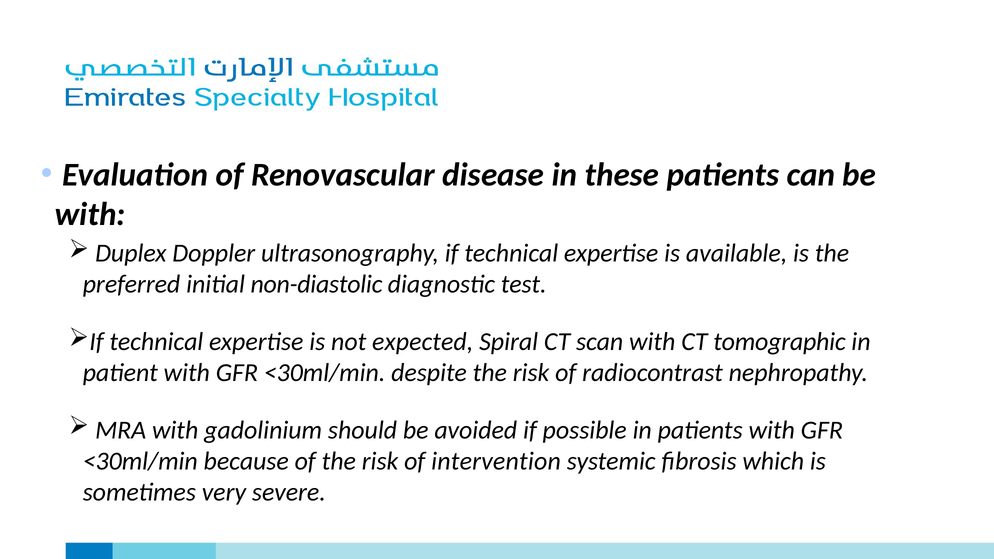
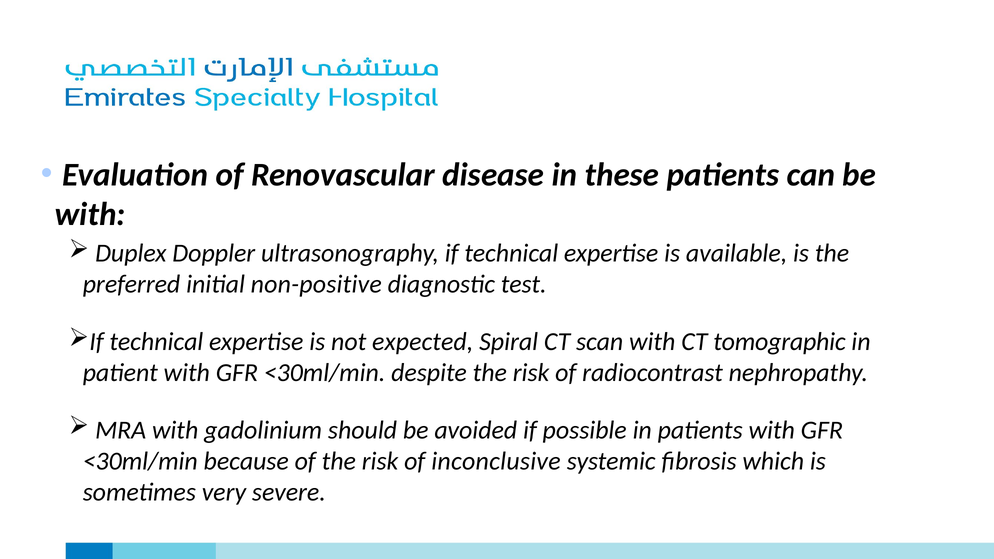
non-diastolic: non-diastolic -> non-positive
intervention: intervention -> inconclusive
